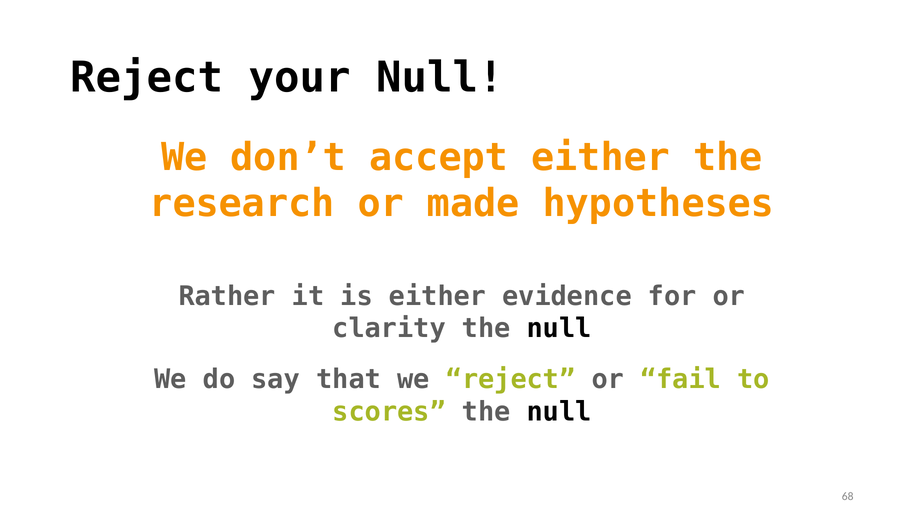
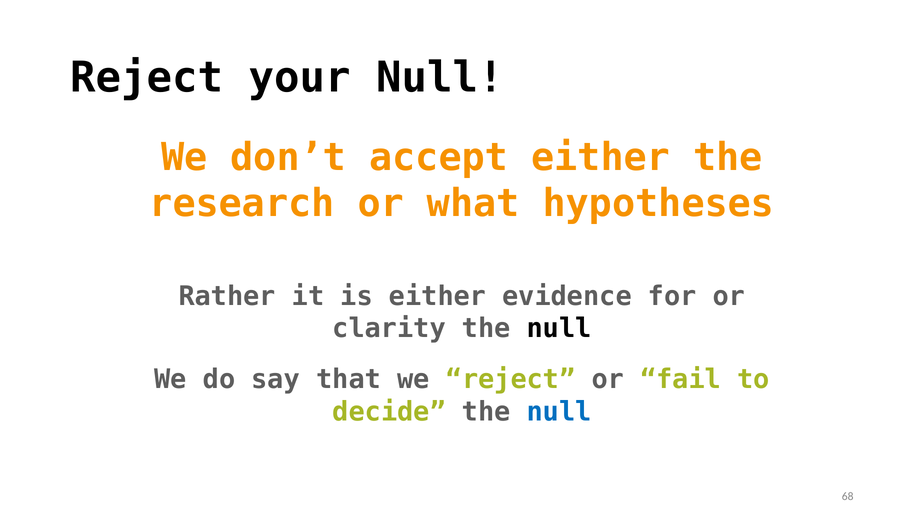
made: made -> what
scores: scores -> decide
null at (559, 412) colour: black -> blue
